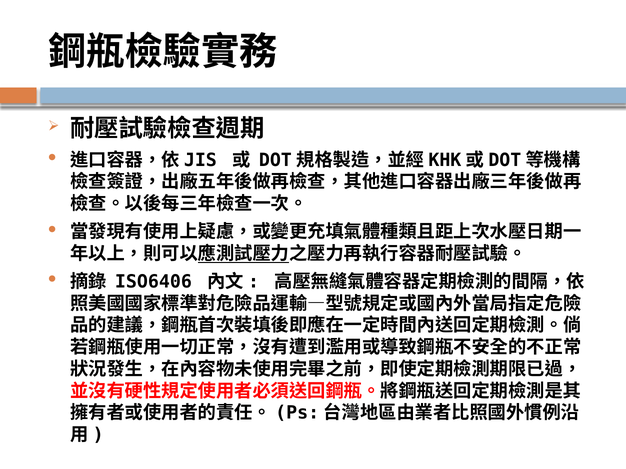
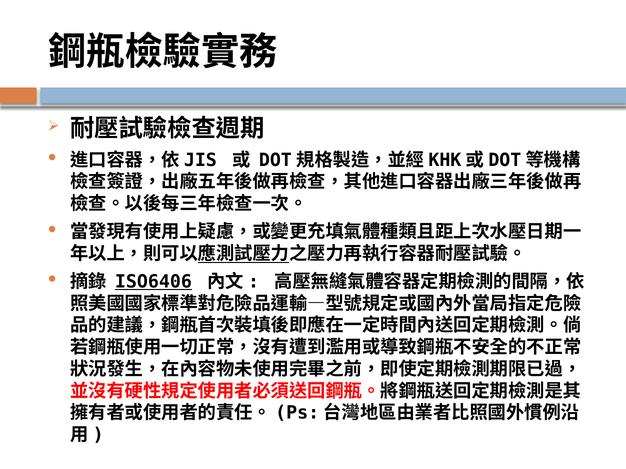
ISO6406 underline: none -> present
